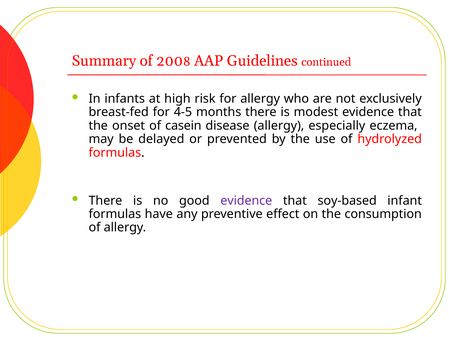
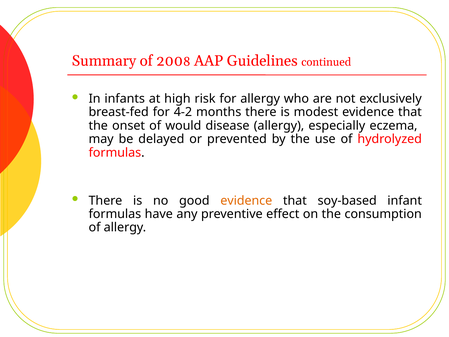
4-5: 4-5 -> 4-2
casein: casein -> would
evidence at (246, 200) colour: purple -> orange
